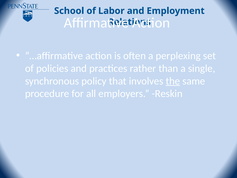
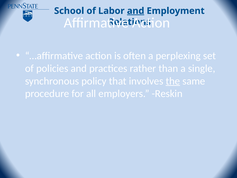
and at (136, 11) underline: none -> present
